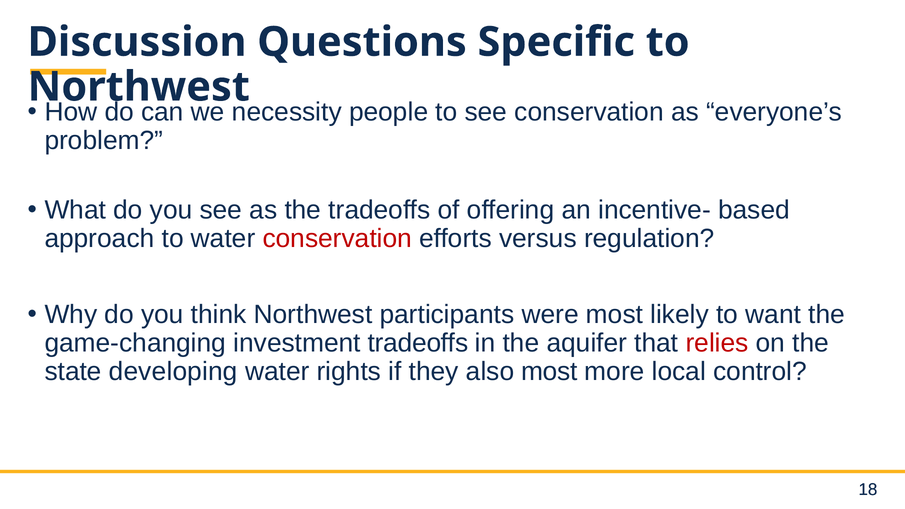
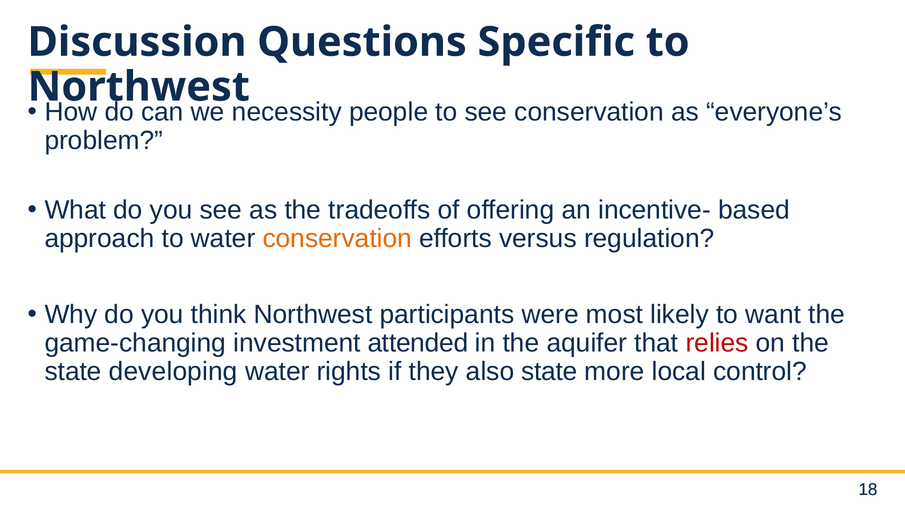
conservation at (337, 239) colour: red -> orange
investment tradeoffs: tradeoffs -> attended
also most: most -> state
